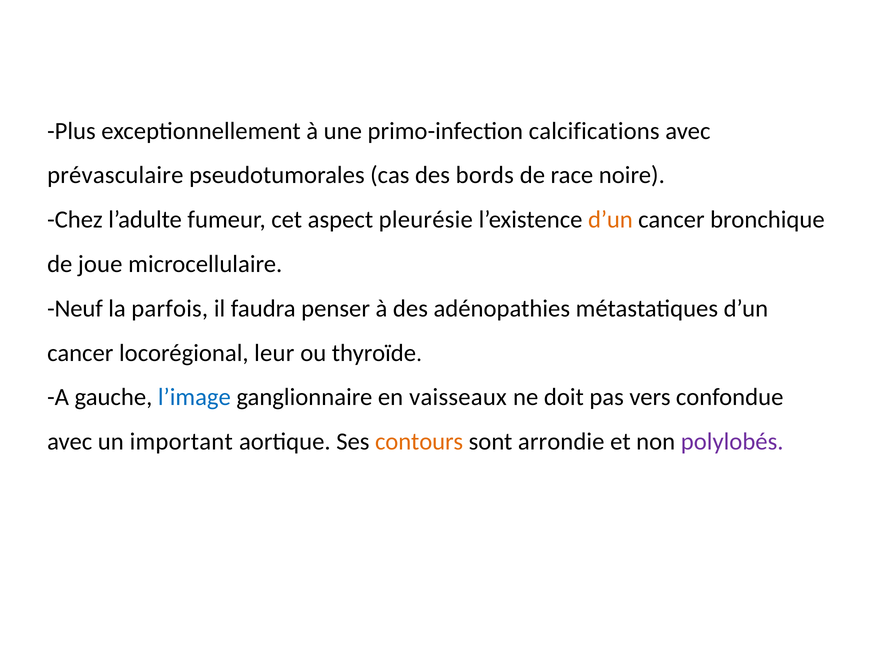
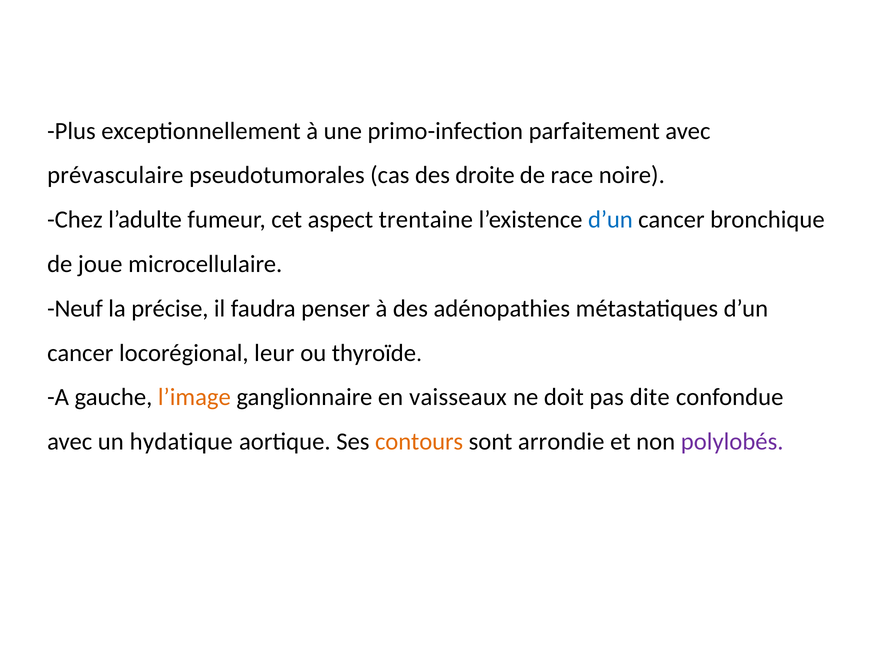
calcifications: calcifications -> parfaitement
bords: bords -> droite
pleurésie: pleurésie -> trentaine
d’un at (610, 220) colour: orange -> blue
parfois: parfois -> précise
l’image colour: blue -> orange
vers: vers -> dite
important: important -> hydatique
